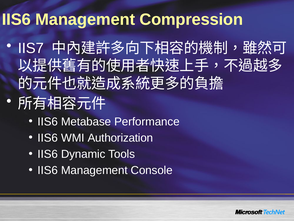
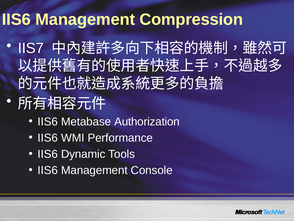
Performance: Performance -> Authorization
Authorization: Authorization -> Performance
